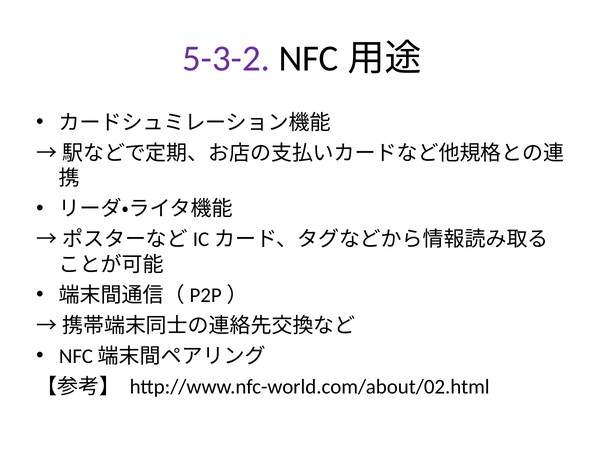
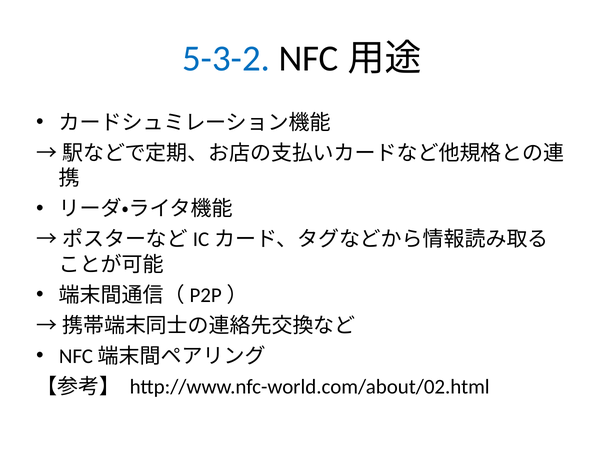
5-3-2 colour: purple -> blue
